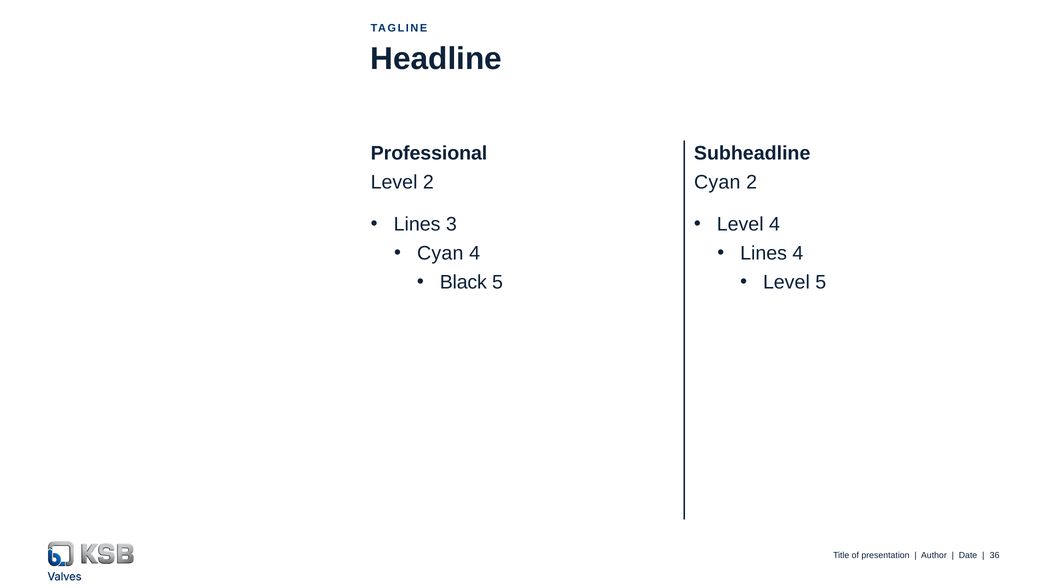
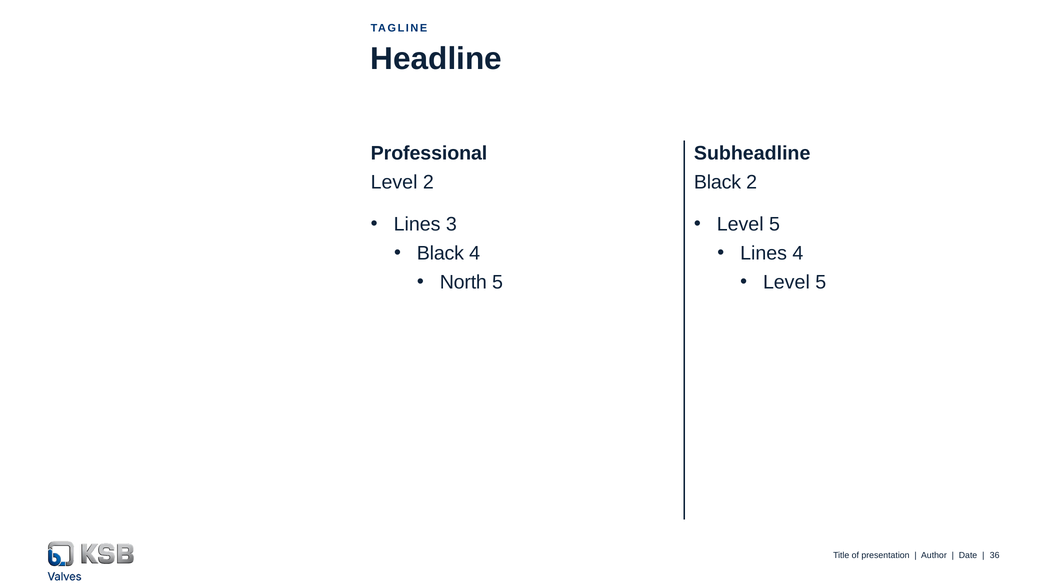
Cyan at (717, 183): Cyan -> Black
4 at (775, 225): 4 -> 5
Cyan at (440, 254): Cyan -> Black
Black: Black -> North
